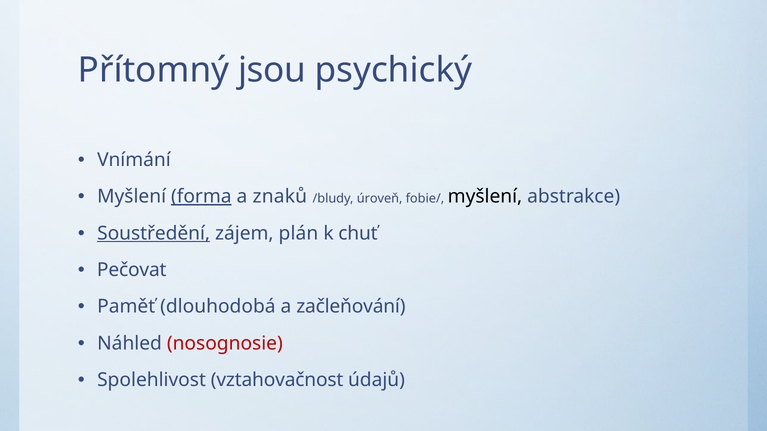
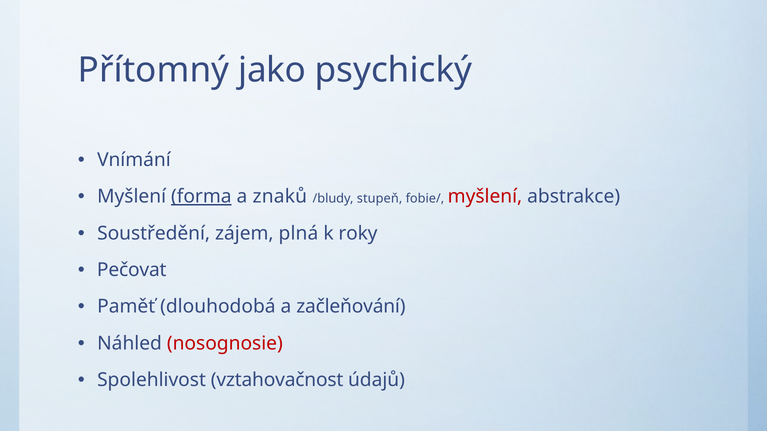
jsou: jsou -> jako
úroveň: úroveň -> stupeň
myšlení at (485, 197) colour: black -> red
Soustředění underline: present -> none
plán: plán -> plná
chuť: chuť -> roky
